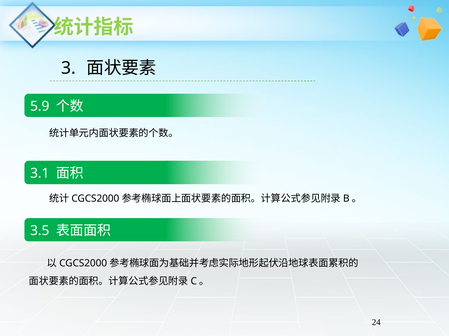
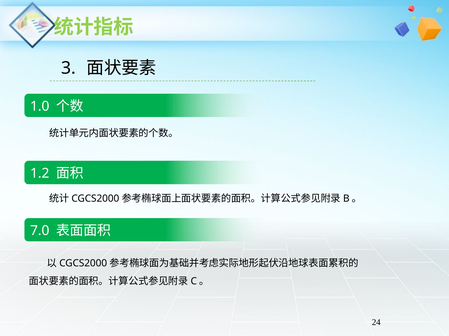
5.9: 5.9 -> 1.0
3.1: 3.1 -> 1.2
3.5: 3.5 -> 7.0
